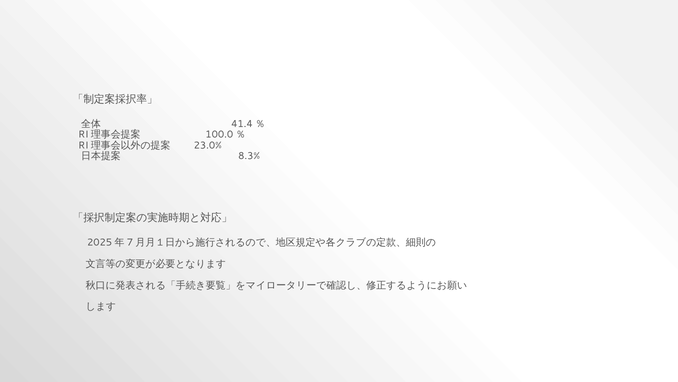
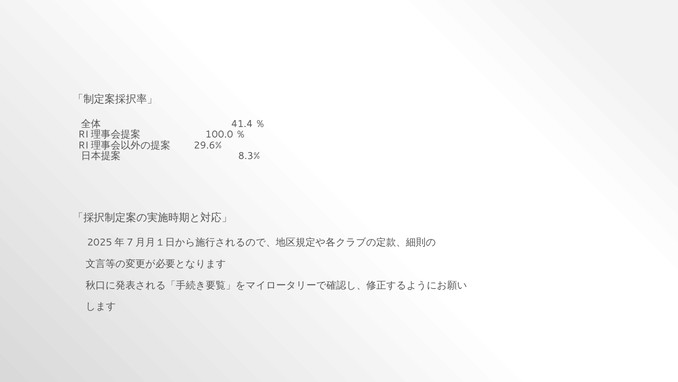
23.0%: 23.0% -> 29.6%
